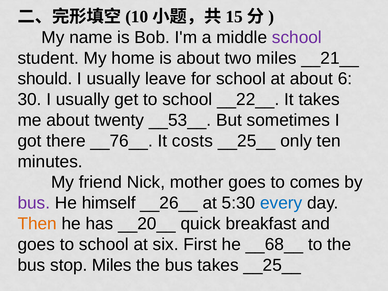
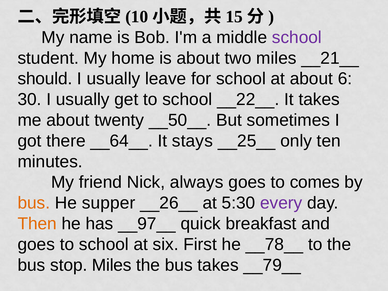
__53__: __53__ -> __50__
__76__: __76__ -> __64__
costs: costs -> stays
mother: mother -> always
bus at (34, 203) colour: purple -> orange
himself: himself -> supper
every colour: blue -> purple
__20__: __20__ -> __97__
__68__: __68__ -> __78__
takes __25__: __25__ -> __79__
